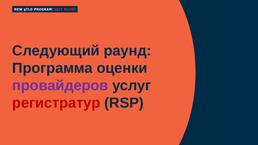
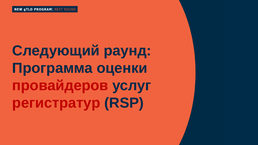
провайдеров colour: purple -> red
